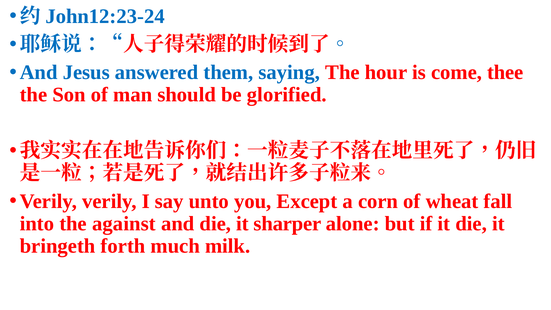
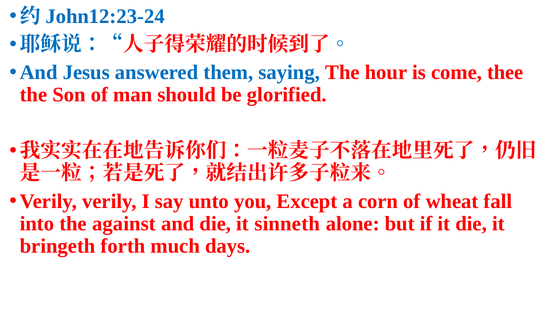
sharper: sharper -> sinneth
milk: milk -> days
